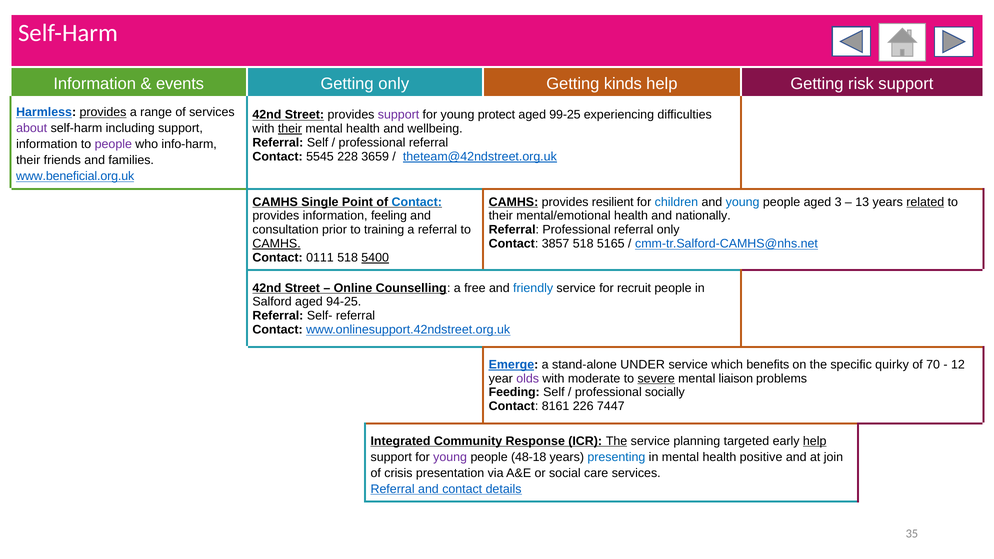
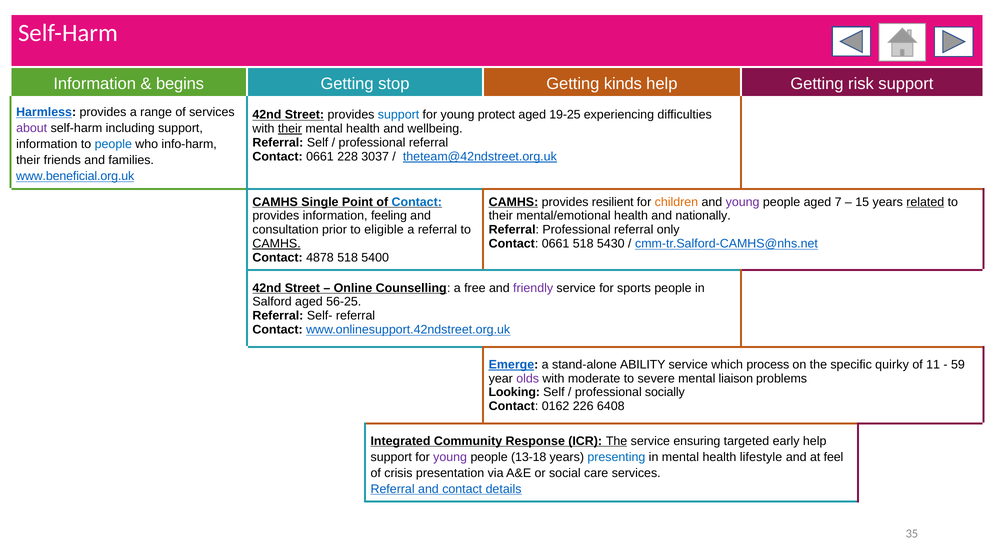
events: events -> begins
Getting only: only -> stop
provides at (103, 112) underline: present -> none
support at (399, 115) colour: purple -> blue
99-25: 99-25 -> 19-25
people at (113, 144) colour: purple -> blue
5545 at (320, 157): 5545 -> 0661
3659: 3659 -> 3037
children colour: blue -> orange
young at (743, 202) colour: blue -> purple
3: 3 -> 7
13: 13 -> 15
training: training -> eligible
3857 at (556, 244): 3857 -> 0661
5165: 5165 -> 5430
0111: 0111 -> 4878
5400 underline: present -> none
friendly colour: blue -> purple
recruit: recruit -> sports
94-25: 94-25 -> 56-25
UNDER: UNDER -> ABILITY
benefits: benefits -> process
70: 70 -> 11
12: 12 -> 59
severe underline: present -> none
Feeding: Feeding -> Looking
8161: 8161 -> 0162
7447: 7447 -> 6408
planning: planning -> ensuring
help at (815, 441) underline: present -> none
48-18: 48-18 -> 13-18
positive: positive -> lifestyle
join: join -> feel
